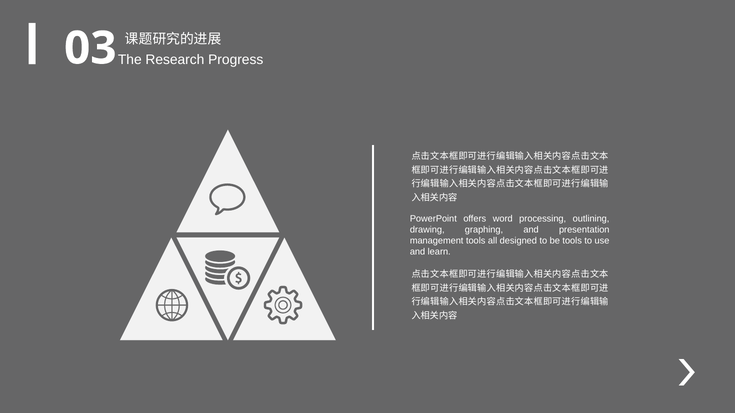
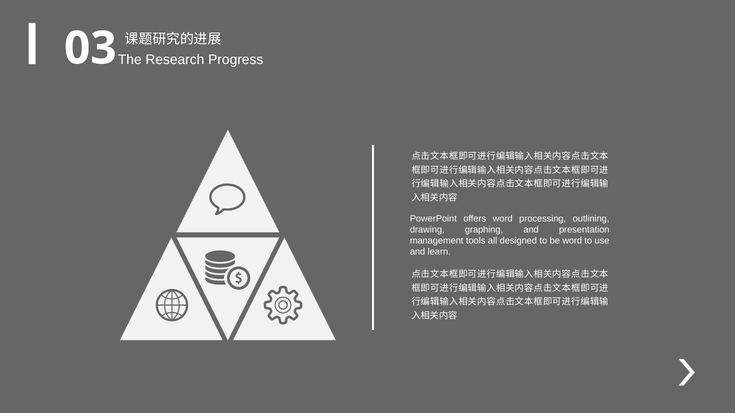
be tools: tools -> word
